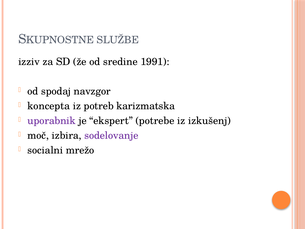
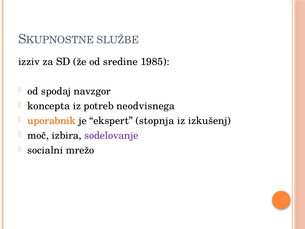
1991: 1991 -> 1985
karizmatska: karizmatska -> neodvisnega
uporabnik colour: purple -> orange
potrebe: potrebe -> stopnja
